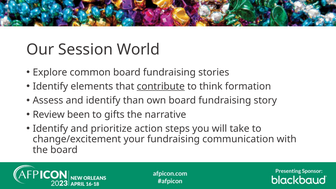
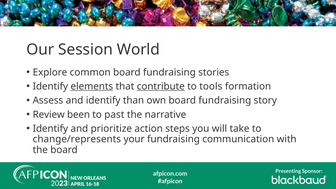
elements underline: none -> present
think: think -> tools
gifts: gifts -> past
change/excitement: change/excitement -> change/represents
